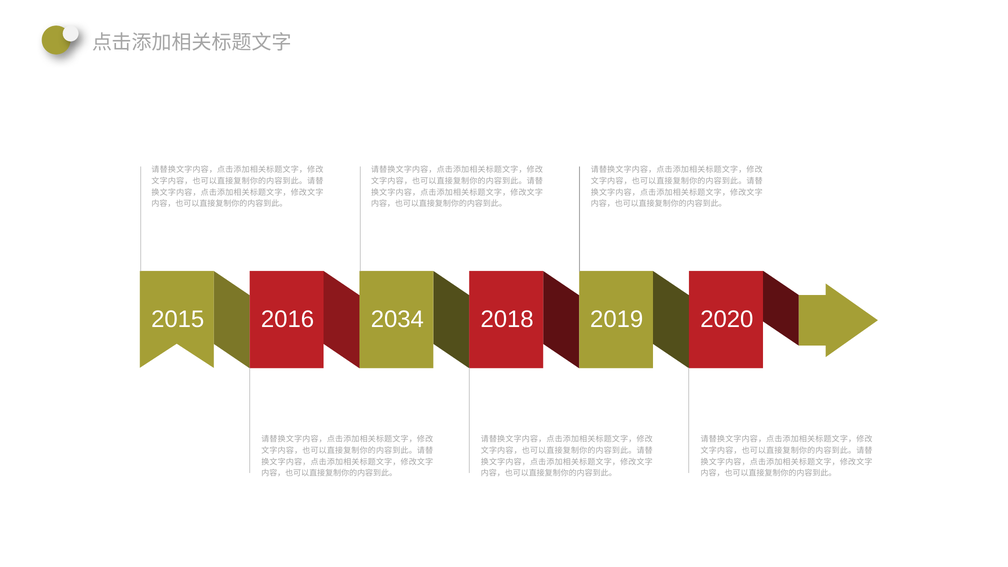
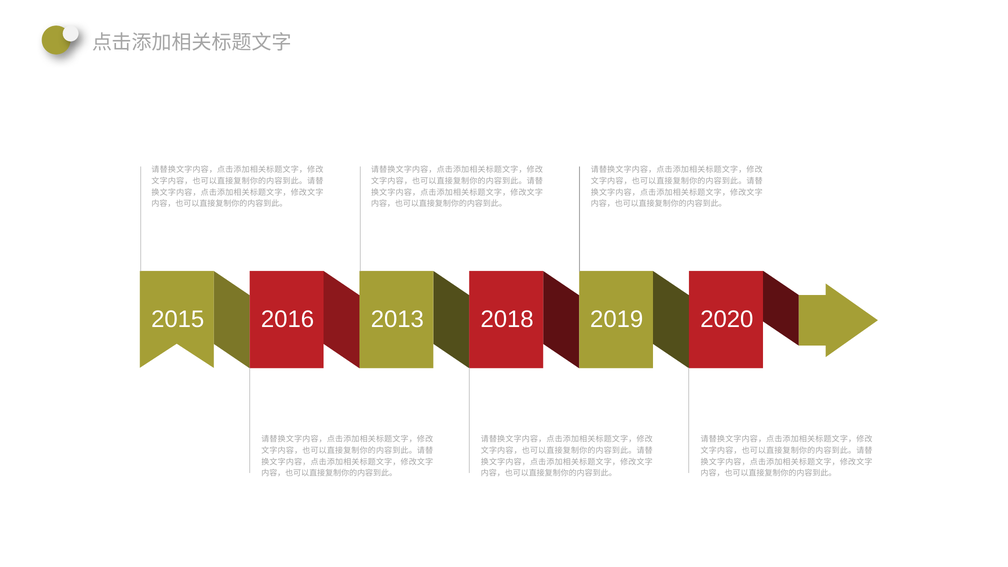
2034: 2034 -> 2013
